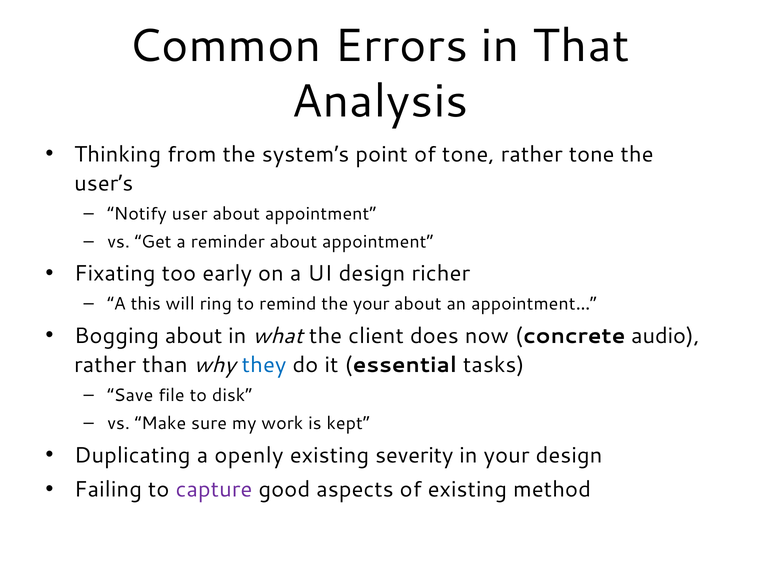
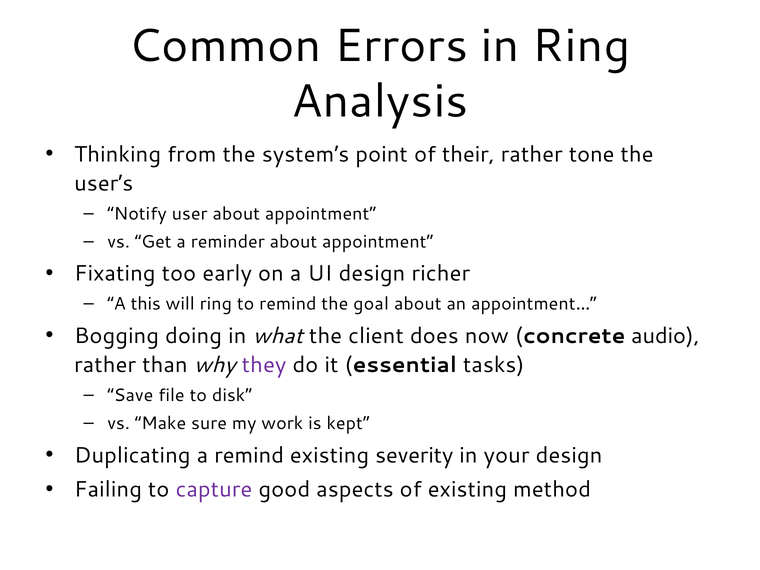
in That: That -> Ring
of tone: tone -> their
the your: your -> goal
Bogging about: about -> doing
they colour: blue -> purple
a openly: openly -> remind
